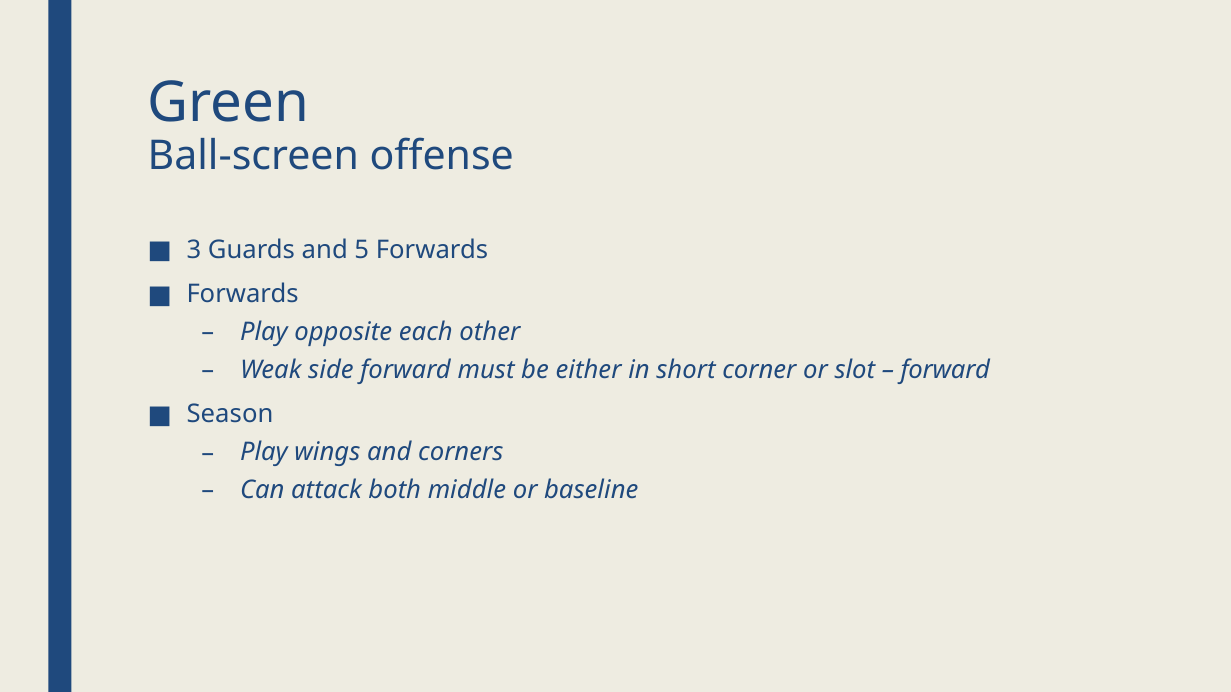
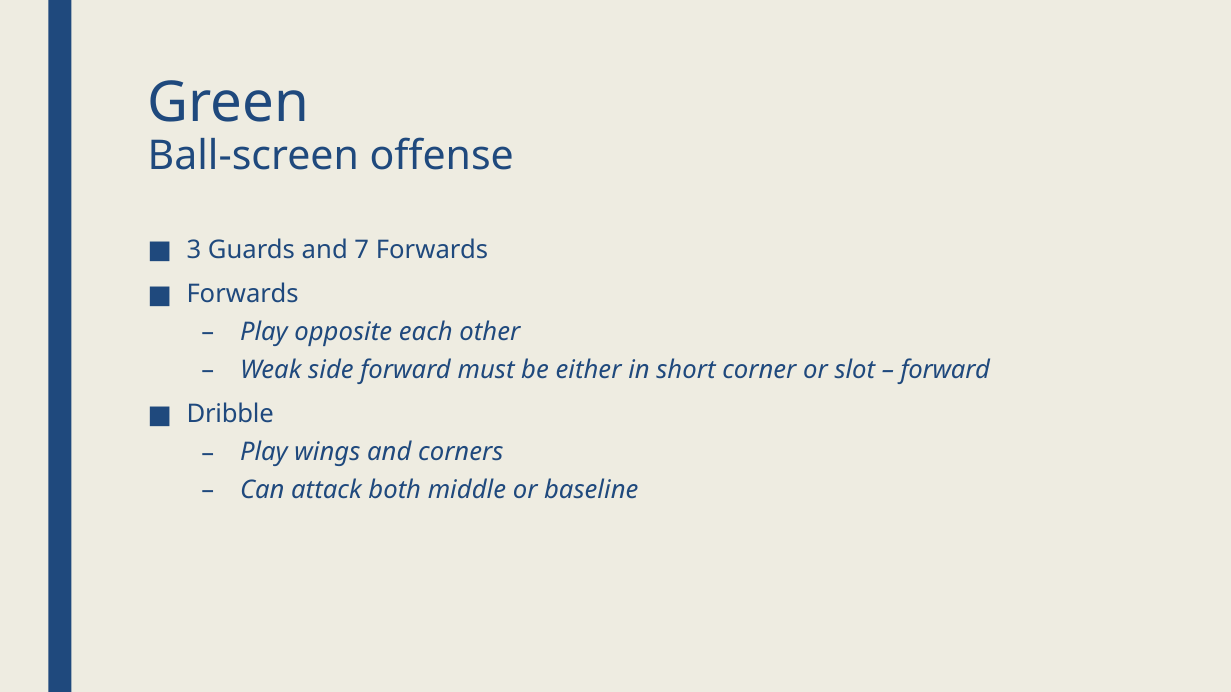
5: 5 -> 7
Season: Season -> Dribble
